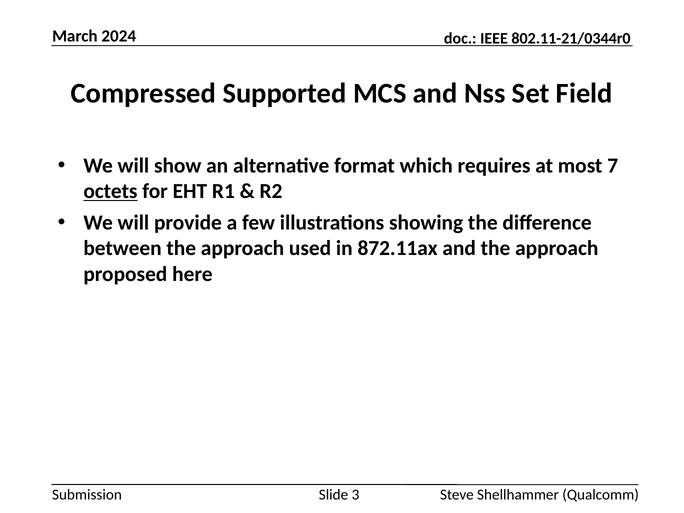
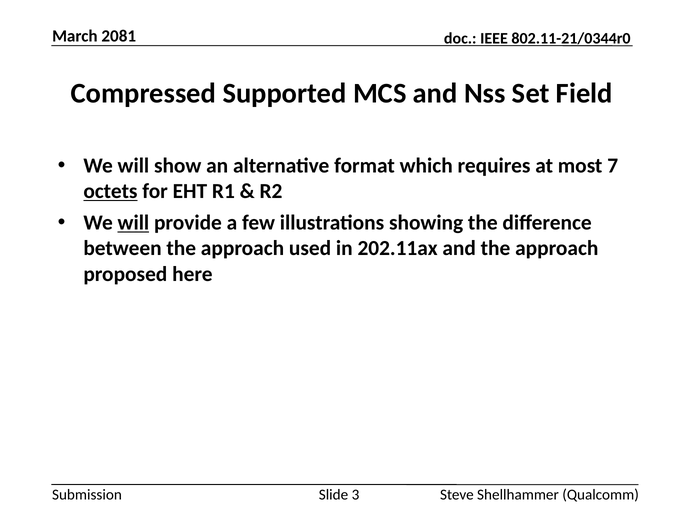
2024: 2024 -> 2081
will at (133, 223) underline: none -> present
872.11ax: 872.11ax -> 202.11ax
